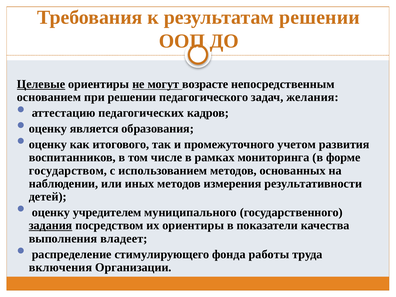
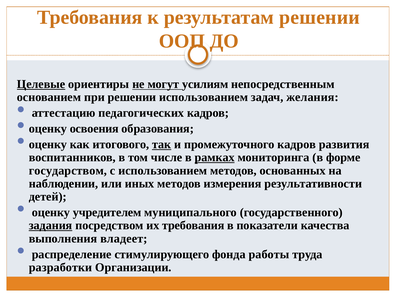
возрасте: возрасте -> усилиям
решении педагогического: педагогического -> использованием
является: является -> освоения
так underline: none -> present
промежуточного учетом: учетом -> кадров
рамках underline: none -> present
их ориентиры: ориентиры -> требования
включения: включения -> разработки
